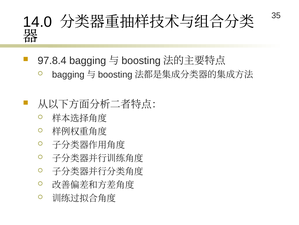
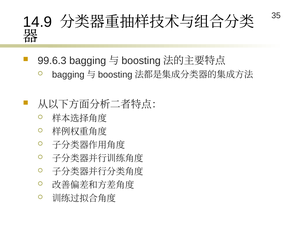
14.0: 14.0 -> 14.9
97.8.4: 97.8.4 -> 99.6.3
